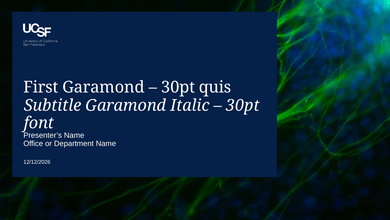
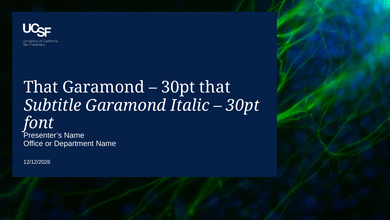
First at (41, 87): First -> That
30pt quis: quis -> that
